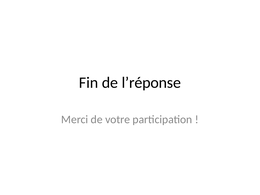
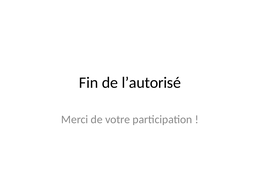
l’réponse: l’réponse -> l’autorisé
